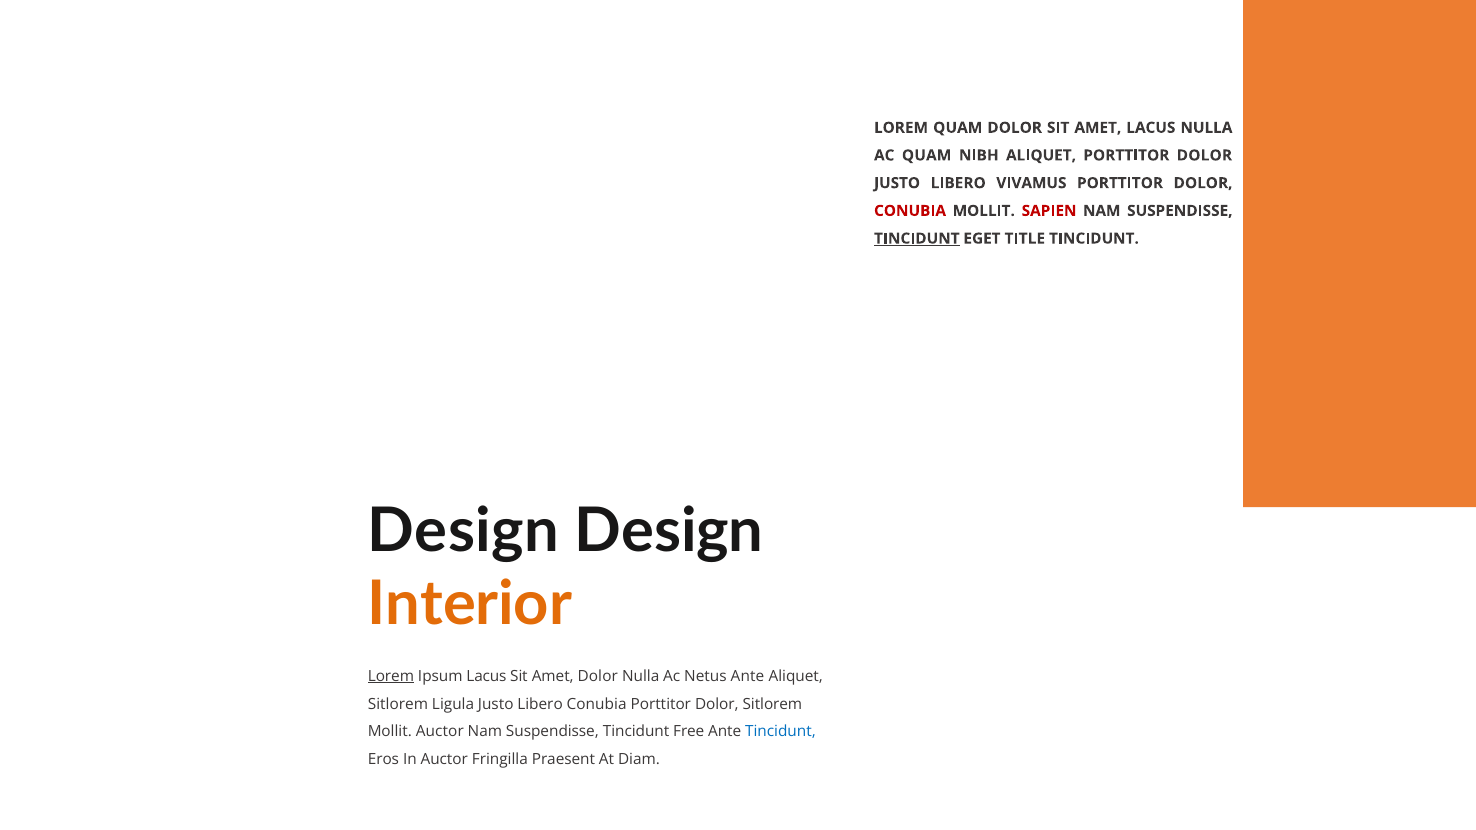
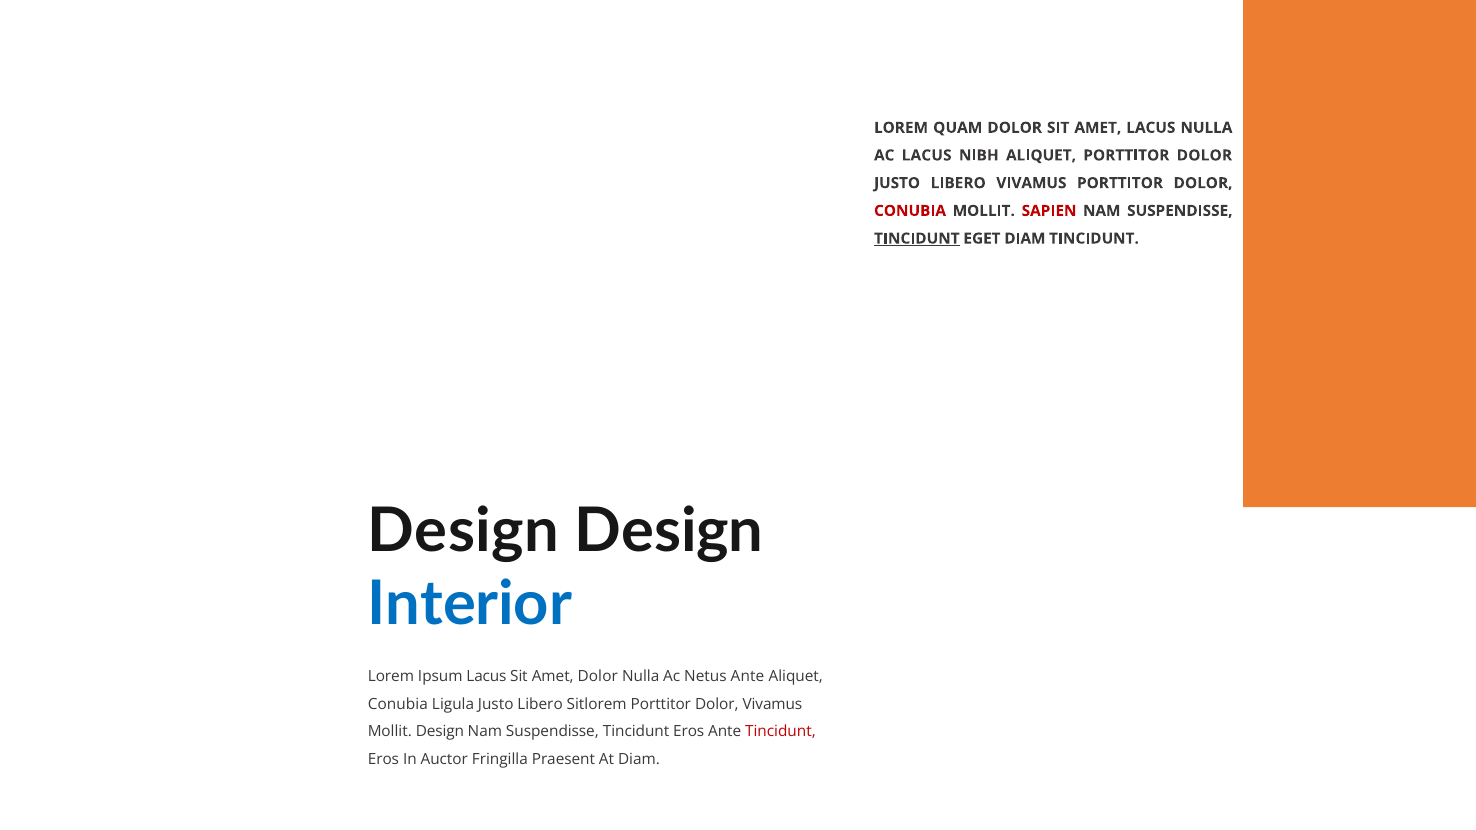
AC QUAM: QUAM -> LACUS
EGET TITLE: TITLE -> DIAM
Interior colour: orange -> blue
Lorem at (391, 676) underline: present -> none
Sitlorem at (398, 704): Sitlorem -> Conubia
Libero Conubia: Conubia -> Sitlorem
Dolor Sitlorem: Sitlorem -> Vivamus
Mollit Auctor: Auctor -> Design
Suspendisse Tincidunt Free: Free -> Eros
Tincidunt at (780, 732) colour: blue -> red
